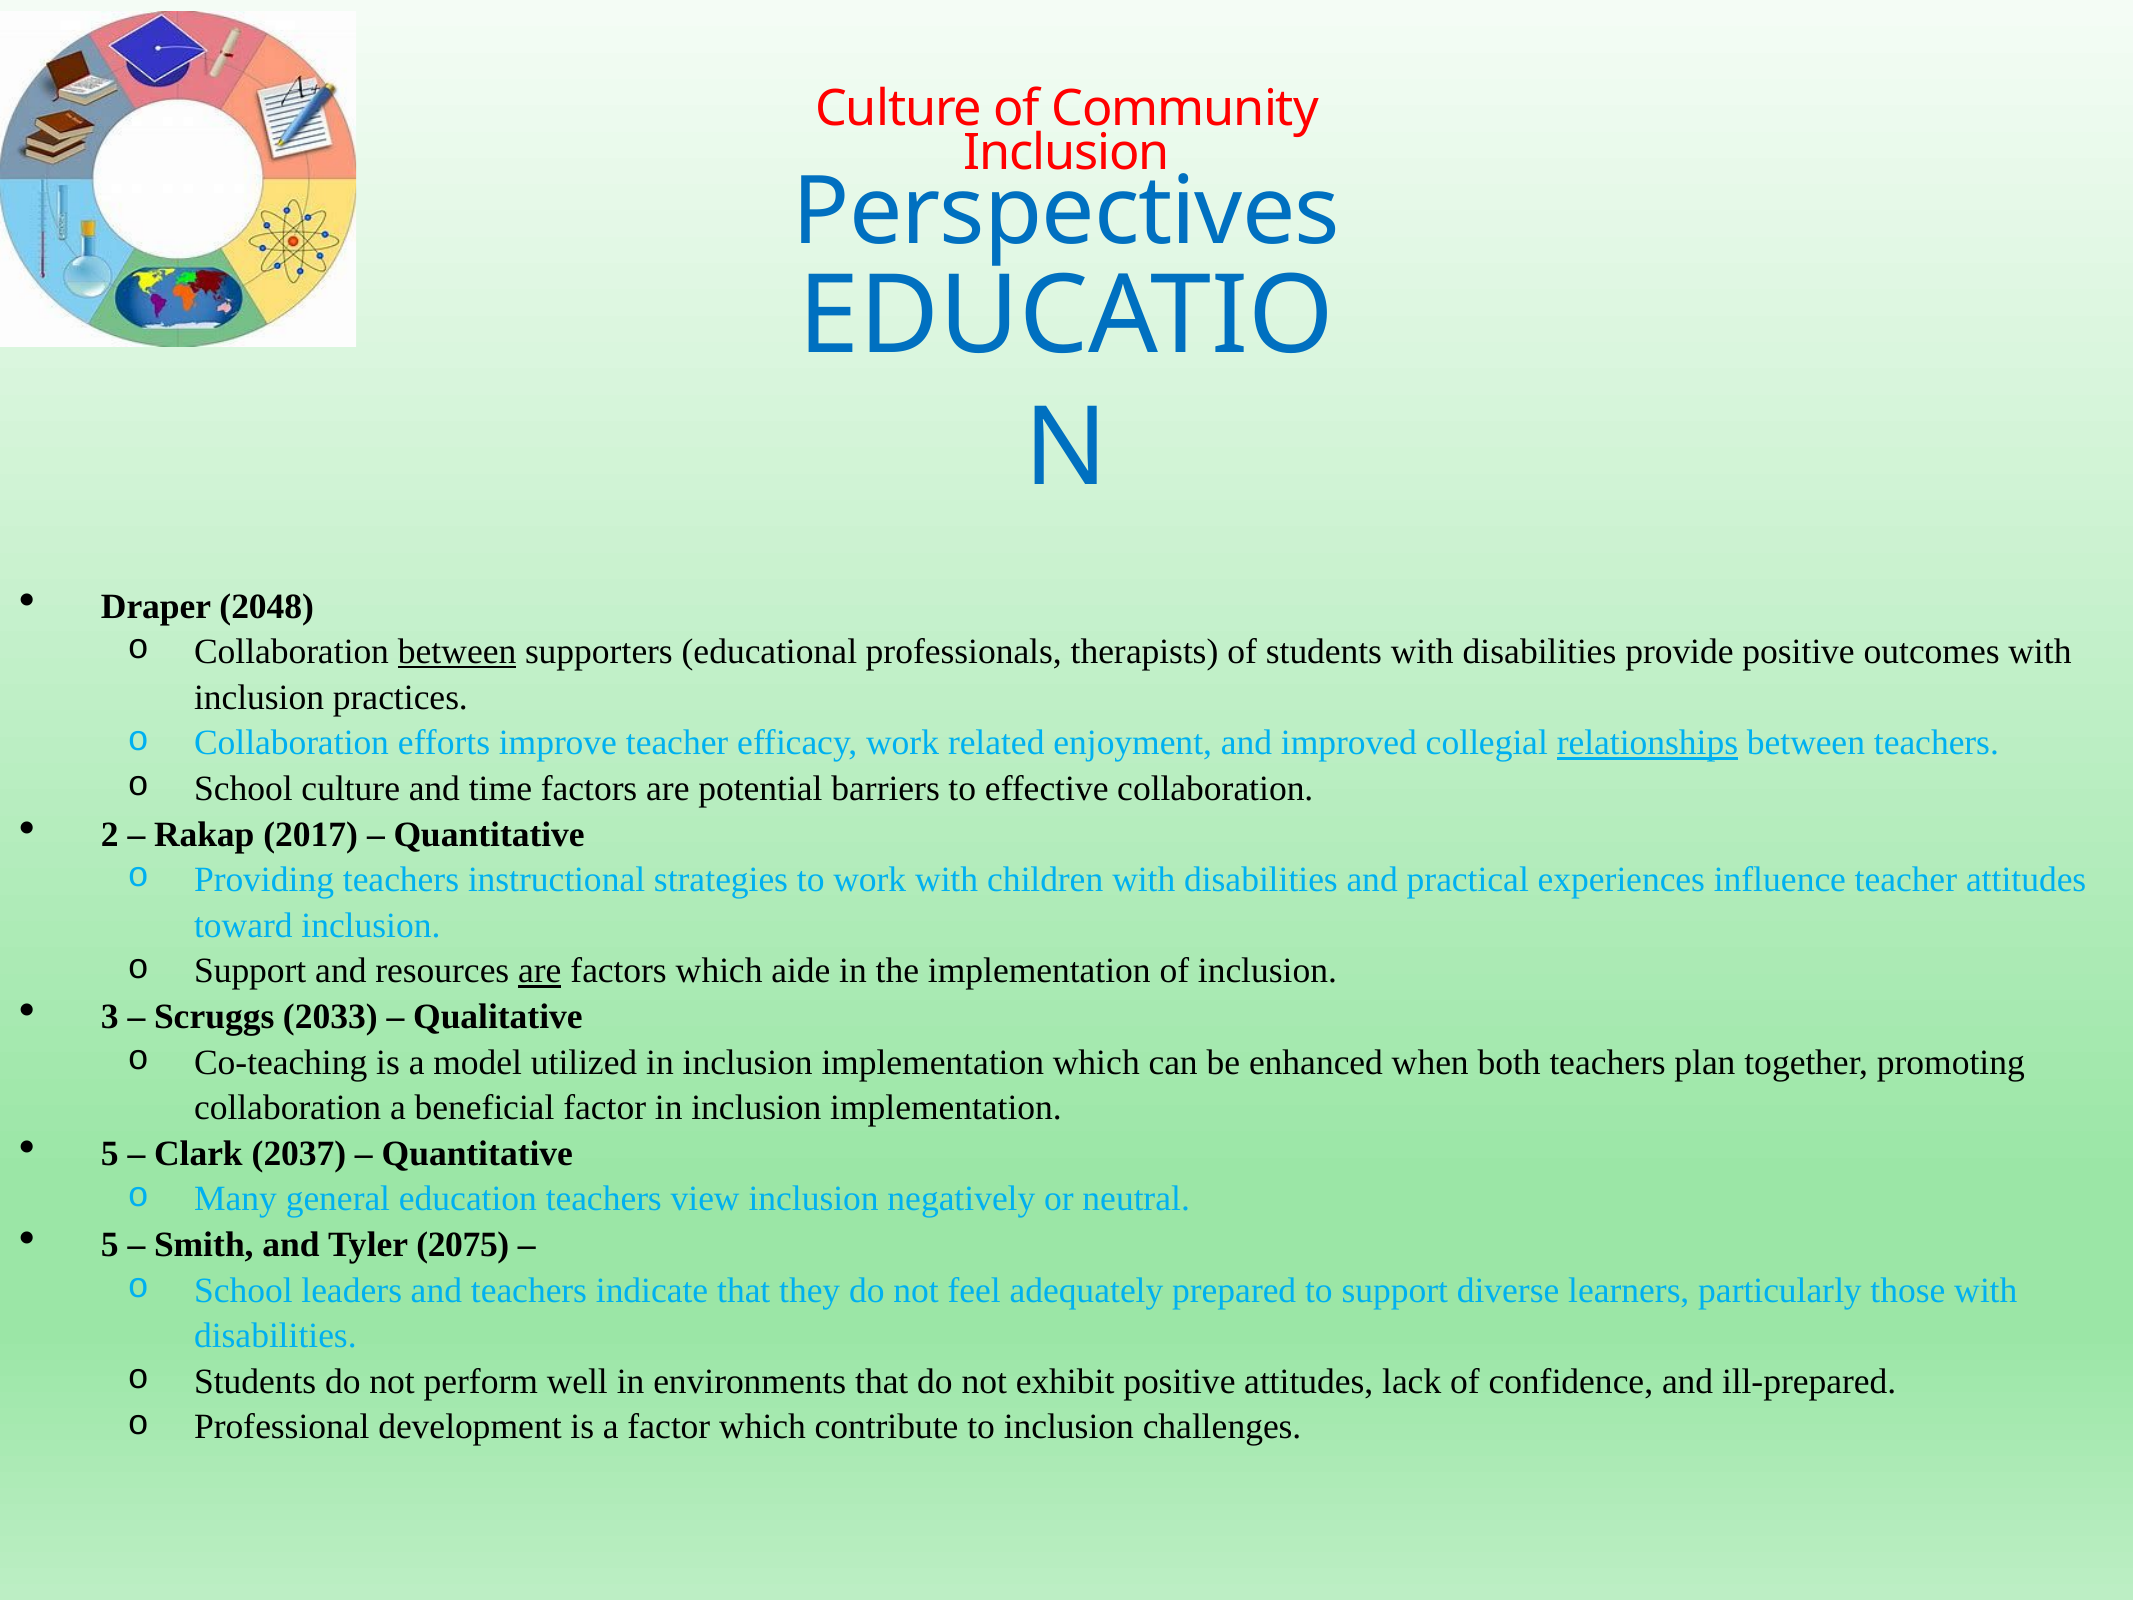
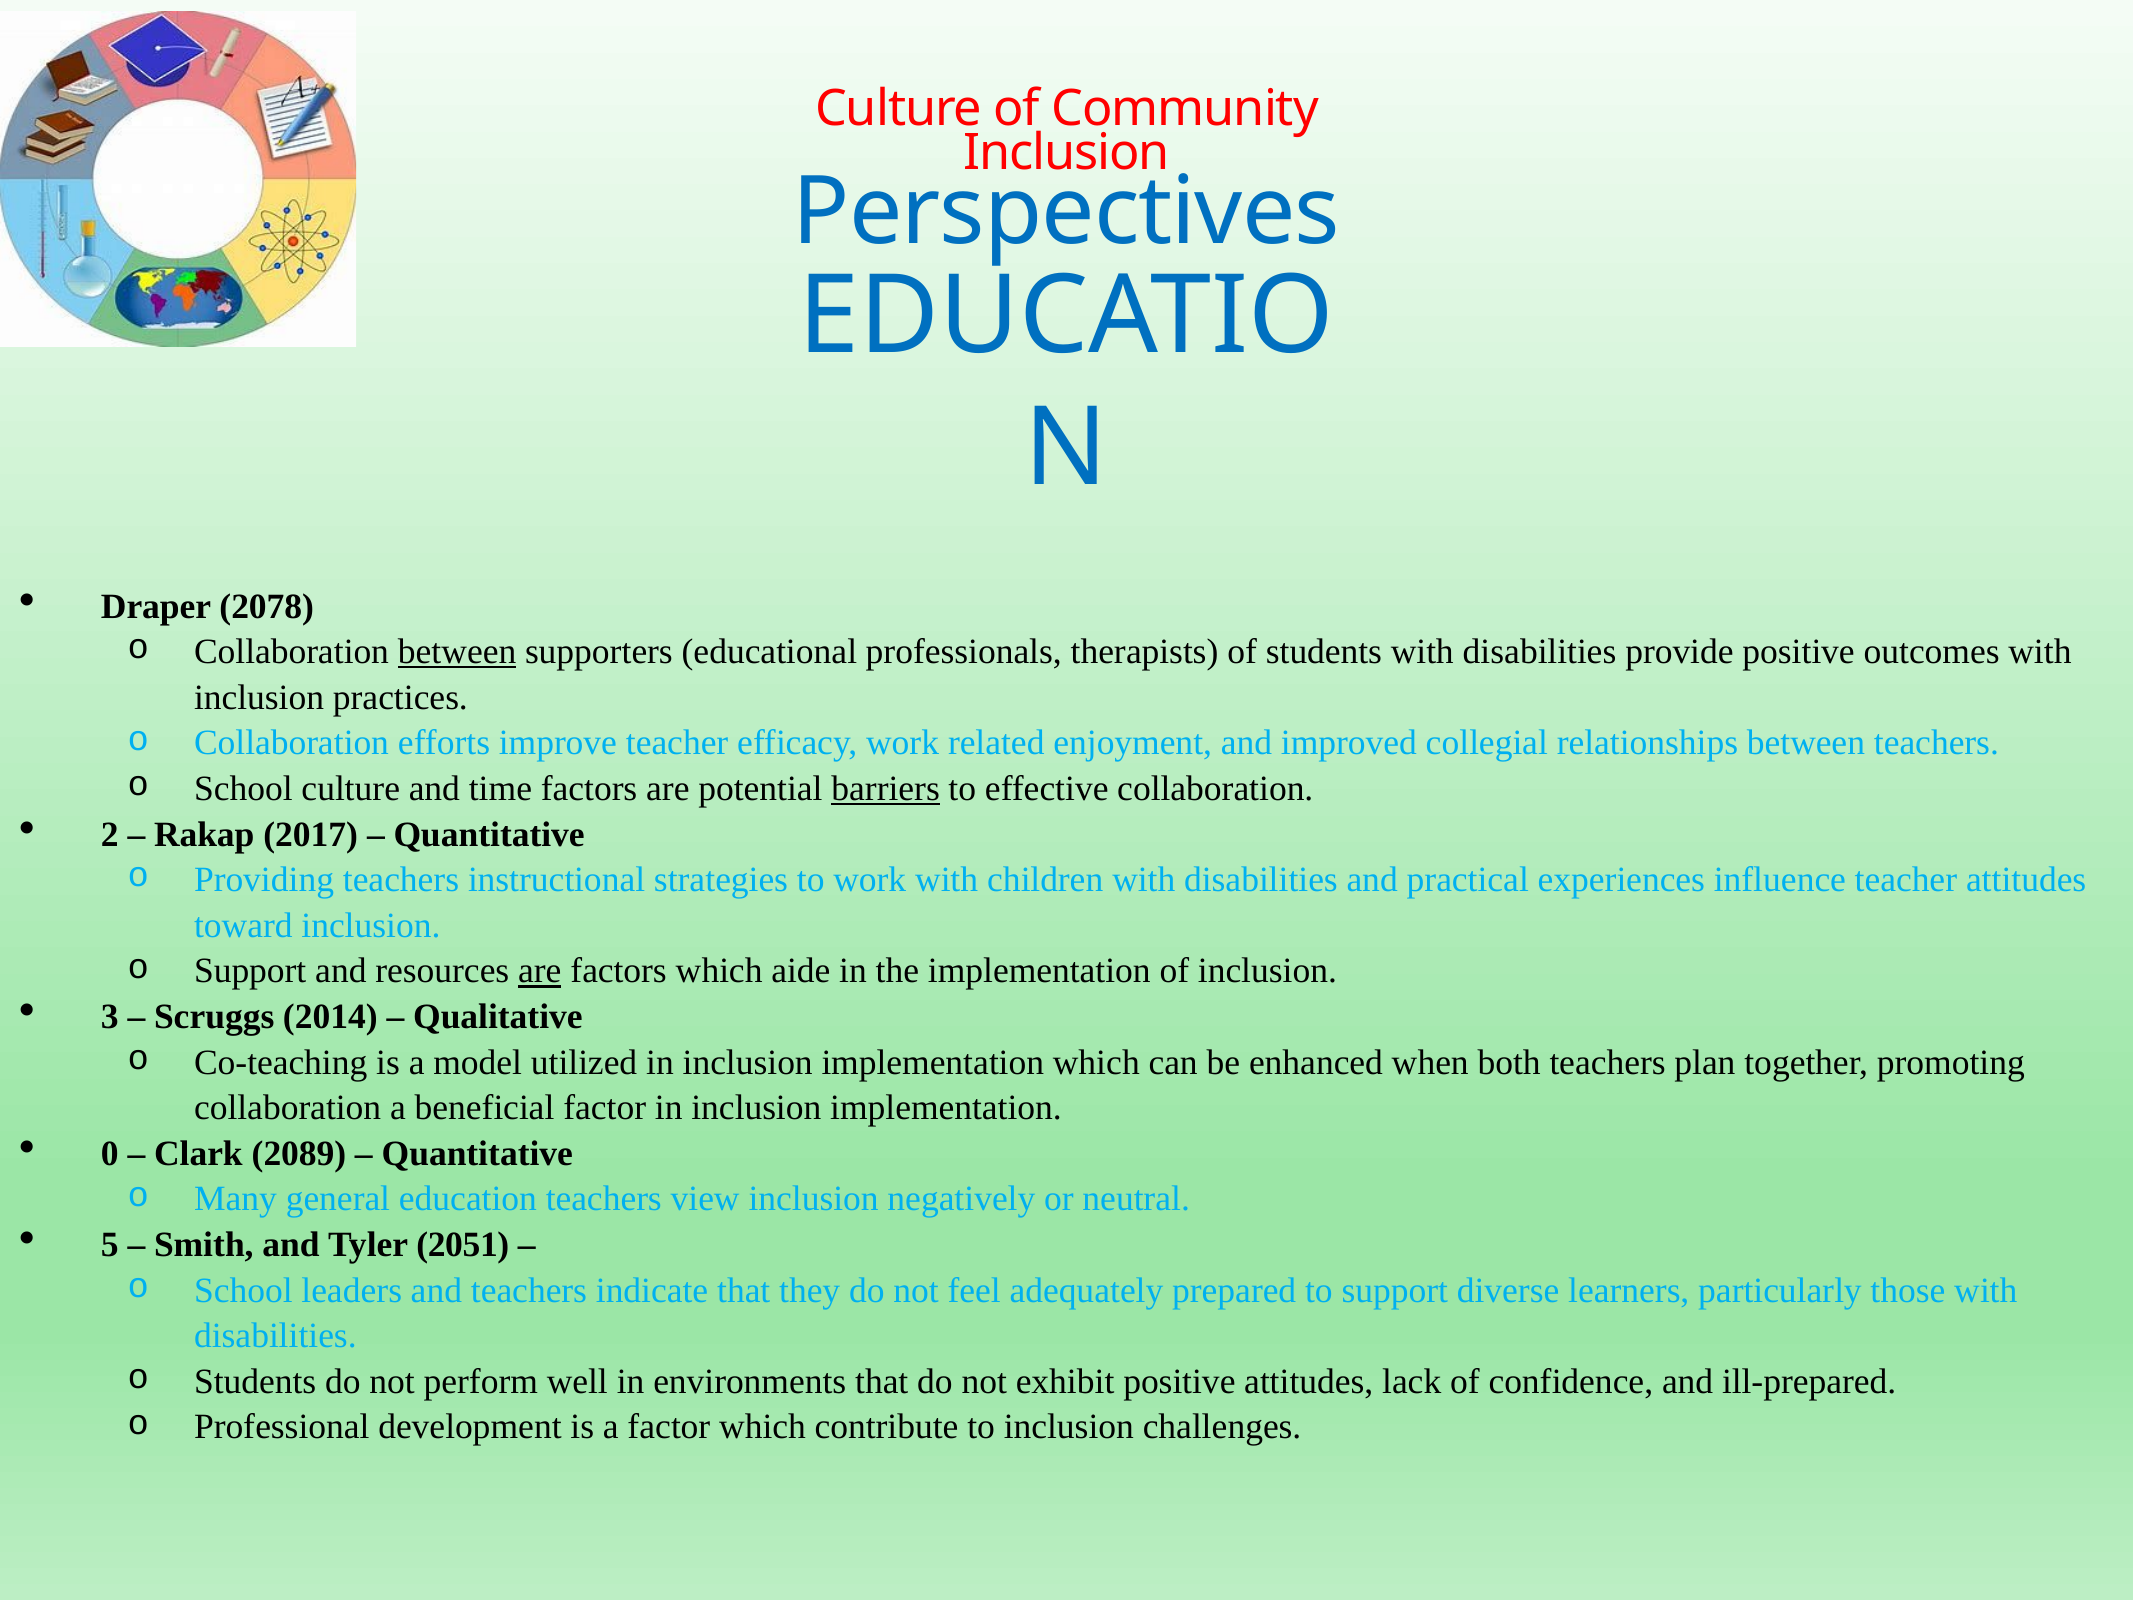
2048: 2048 -> 2078
relationships underline: present -> none
barriers underline: none -> present
2033: 2033 -> 2014
5 at (110, 1153): 5 -> 0
2037: 2037 -> 2089
2075: 2075 -> 2051
